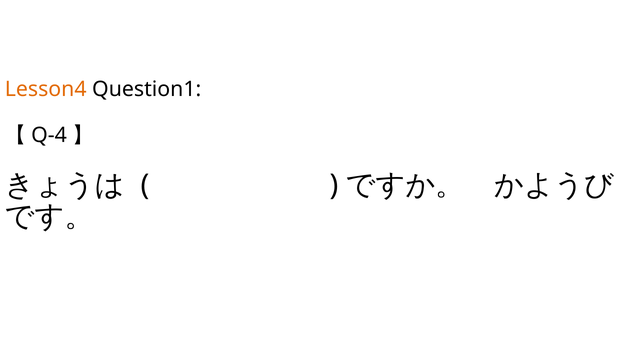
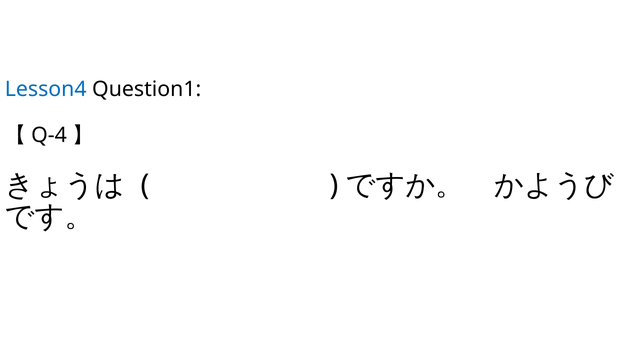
Lesson4 colour: orange -> blue
